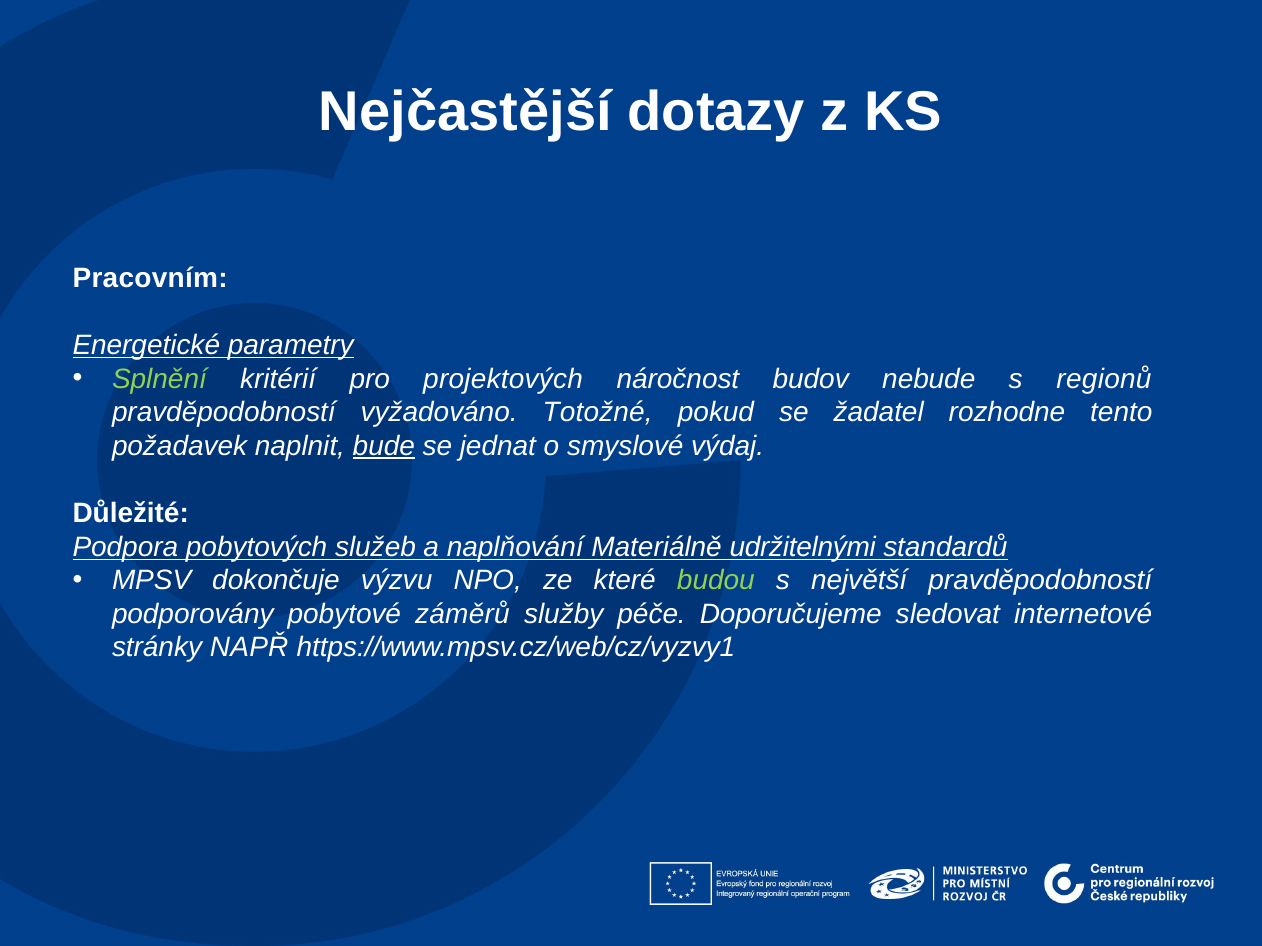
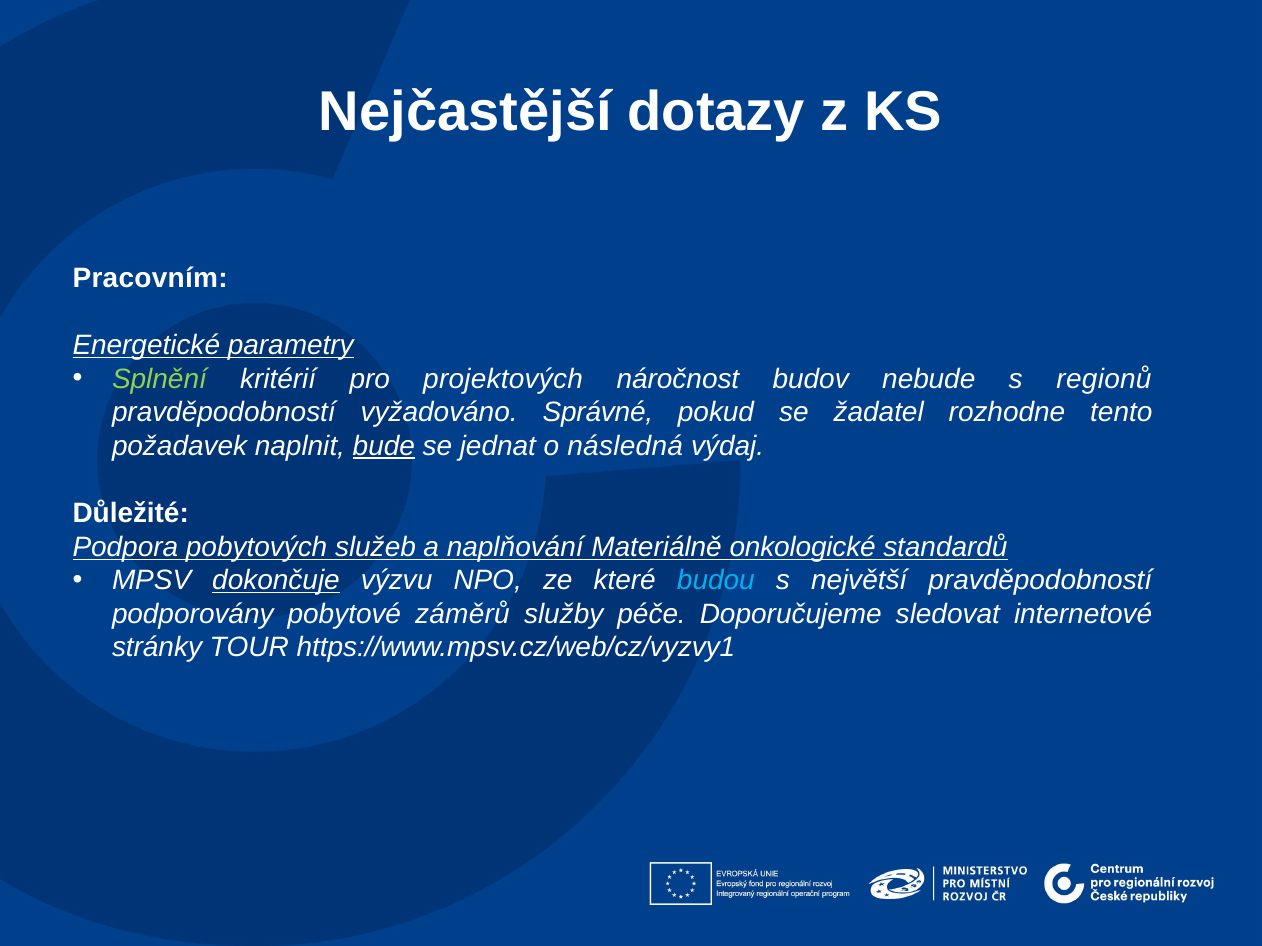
Totožné: Totožné -> Správné
smyslové: smyslové -> následná
udržitelnými: udržitelnými -> onkologické
dokončuje underline: none -> present
budou colour: light green -> light blue
NAPŘ: NAPŘ -> TOUR
